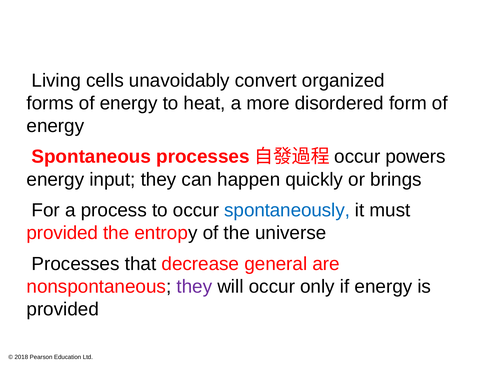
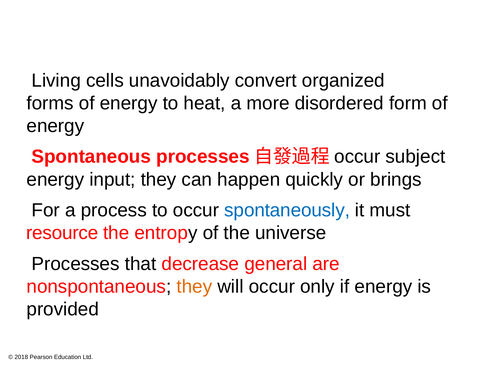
powers: powers -> subject
provided at (62, 233): provided -> resource
they at (194, 286) colour: purple -> orange
